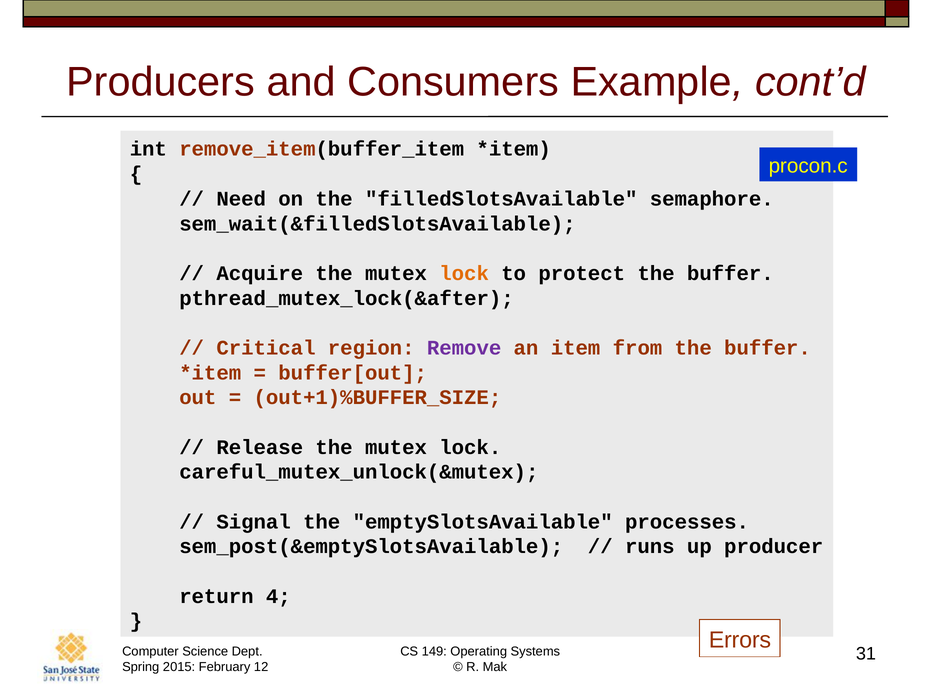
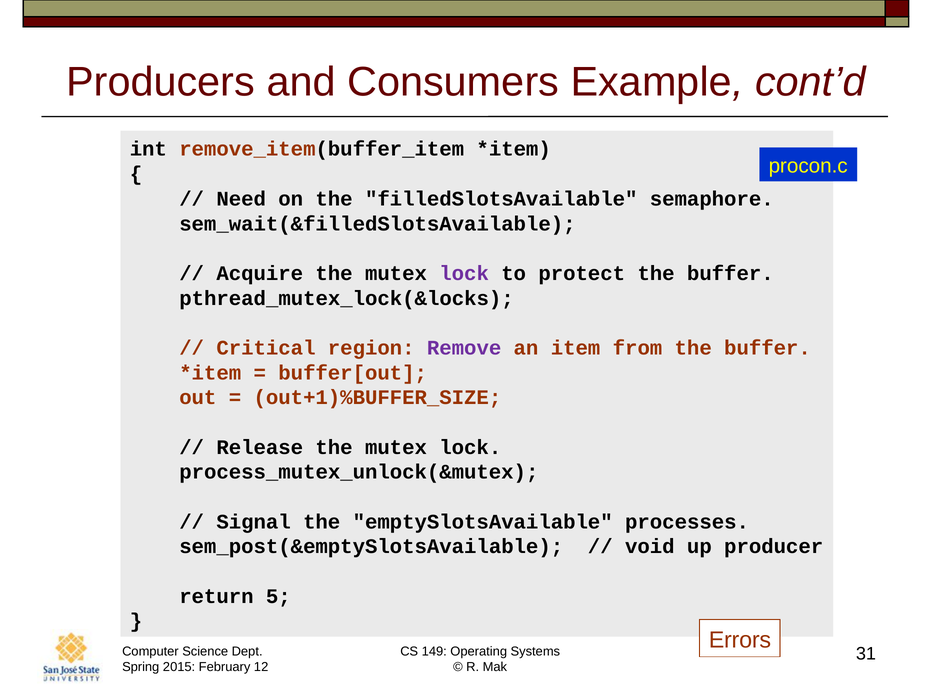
lock at (464, 273) colour: orange -> purple
pthread_mutex_lock(&after: pthread_mutex_lock(&after -> pthread_mutex_lock(&locks
careful_mutex_unlock(&mutex: careful_mutex_unlock(&mutex -> process_mutex_unlock(&mutex
runs: runs -> void
4: 4 -> 5
